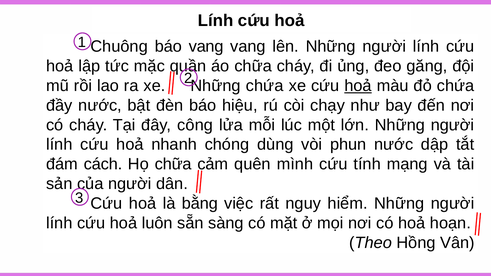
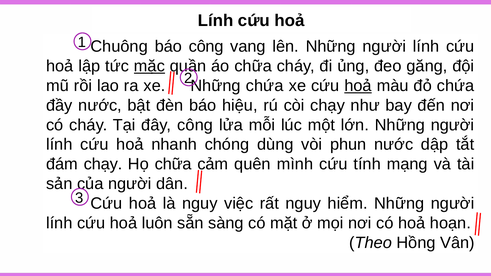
báo vang: vang -> công
mặc underline: none -> present
đám cách: cách -> chạy
là bằng: bằng -> nguy
